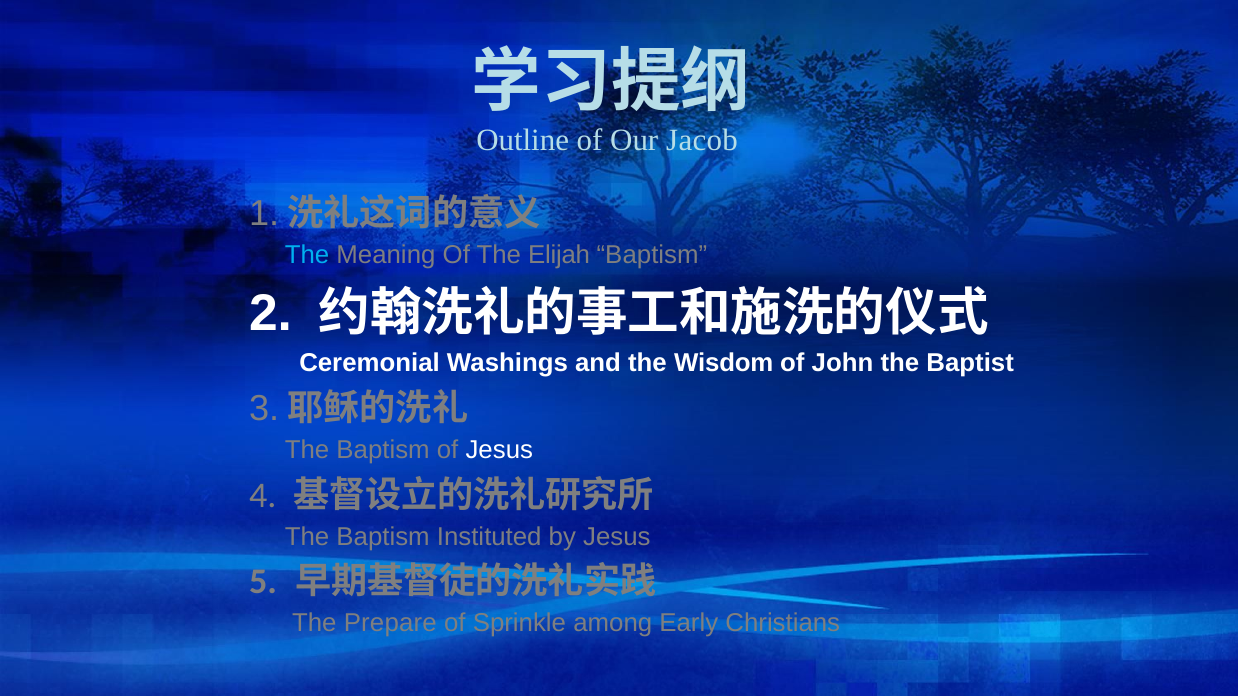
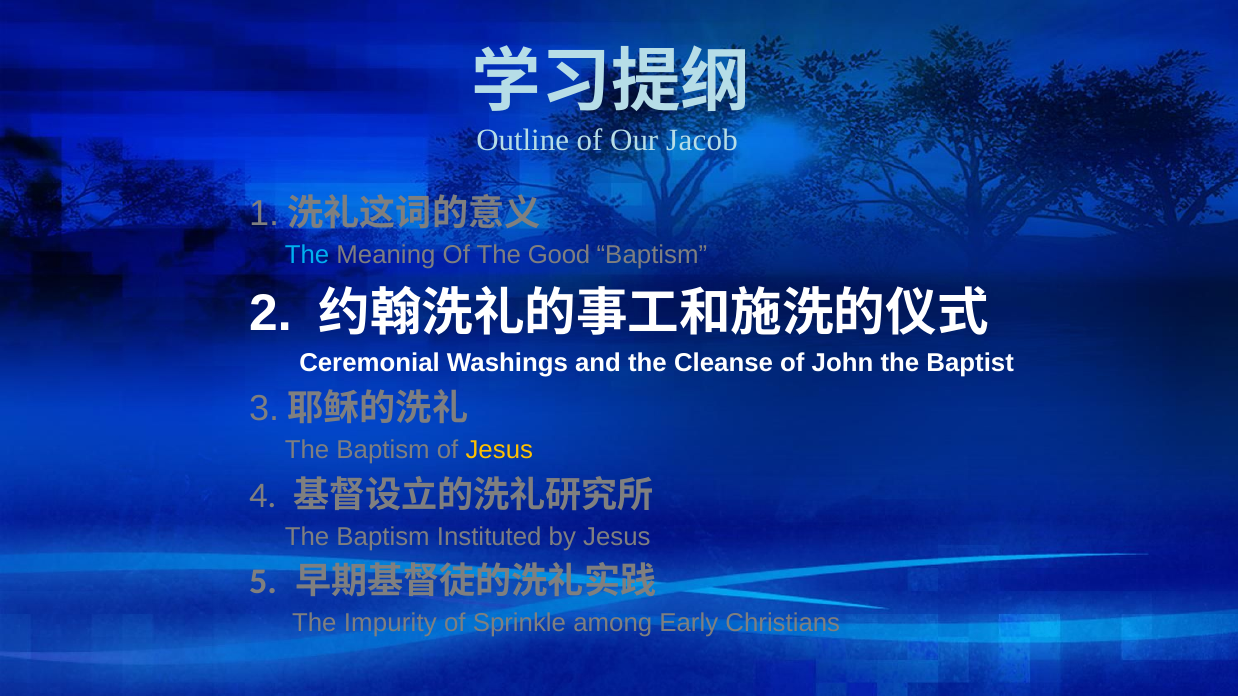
Elijah: Elijah -> Good
Wisdom: Wisdom -> Cleanse
Jesus at (499, 450) colour: white -> yellow
Prepare: Prepare -> Impurity
